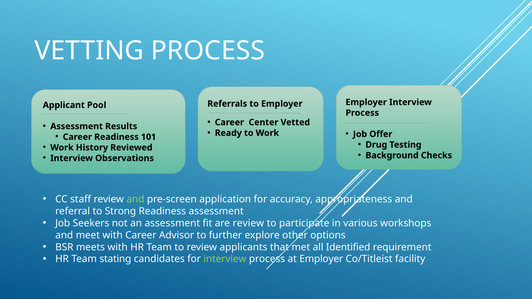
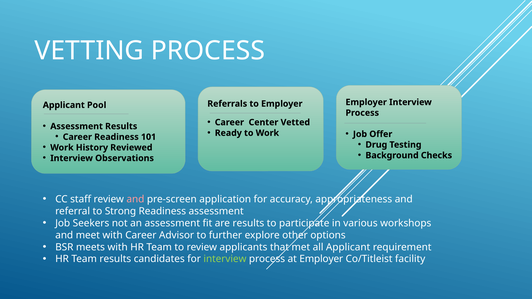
and at (135, 199) colour: light green -> pink
are review: review -> results
all Identified: Identified -> Applicant
Team stating: stating -> results
